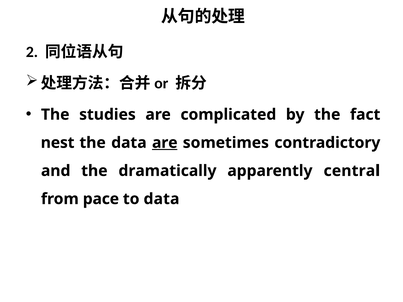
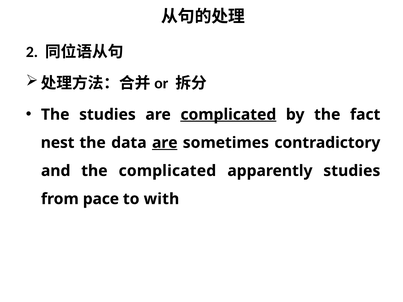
complicated at (228, 115) underline: none -> present
the dramatically: dramatically -> complicated
apparently central: central -> studies
to data: data -> with
